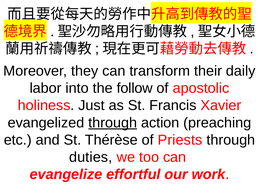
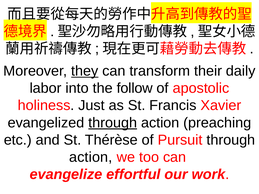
they underline: none -> present
Priests: Priests -> Pursuit
duties at (91, 157): duties -> action
